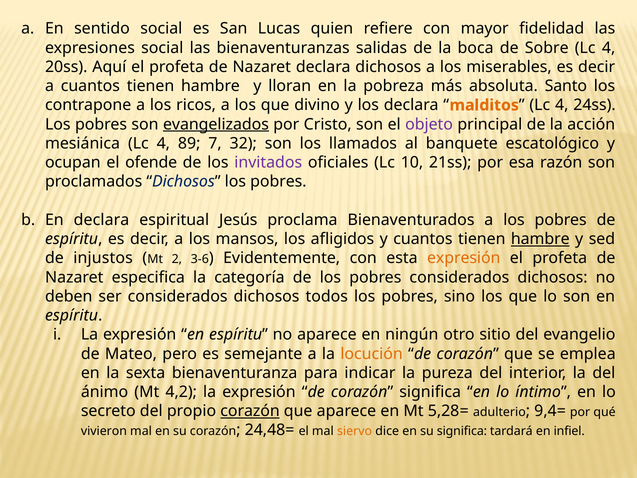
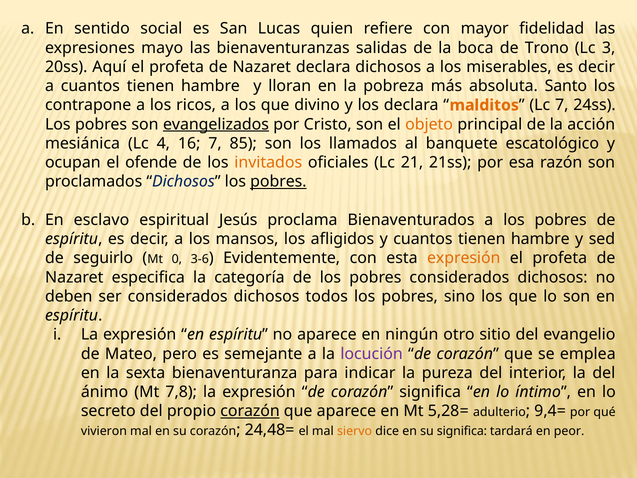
expresiones social: social -> mayo
Sobre: Sobre -> Trono
4 at (609, 48): 4 -> 3
4 at (562, 105): 4 -> 7
objeto colour: purple -> orange
89: 89 -> 16
32: 32 -> 85
invitados colour: purple -> orange
10: 10 -> 21
pobres at (278, 182) underline: none -> present
En declara: declara -> esclavo
hambre at (540, 239) underline: present -> none
injustos: injustos -> seguirlo
2: 2 -> 0
locución colour: orange -> purple
4,2: 4,2 -> 7,8
infiel: infiel -> peor
